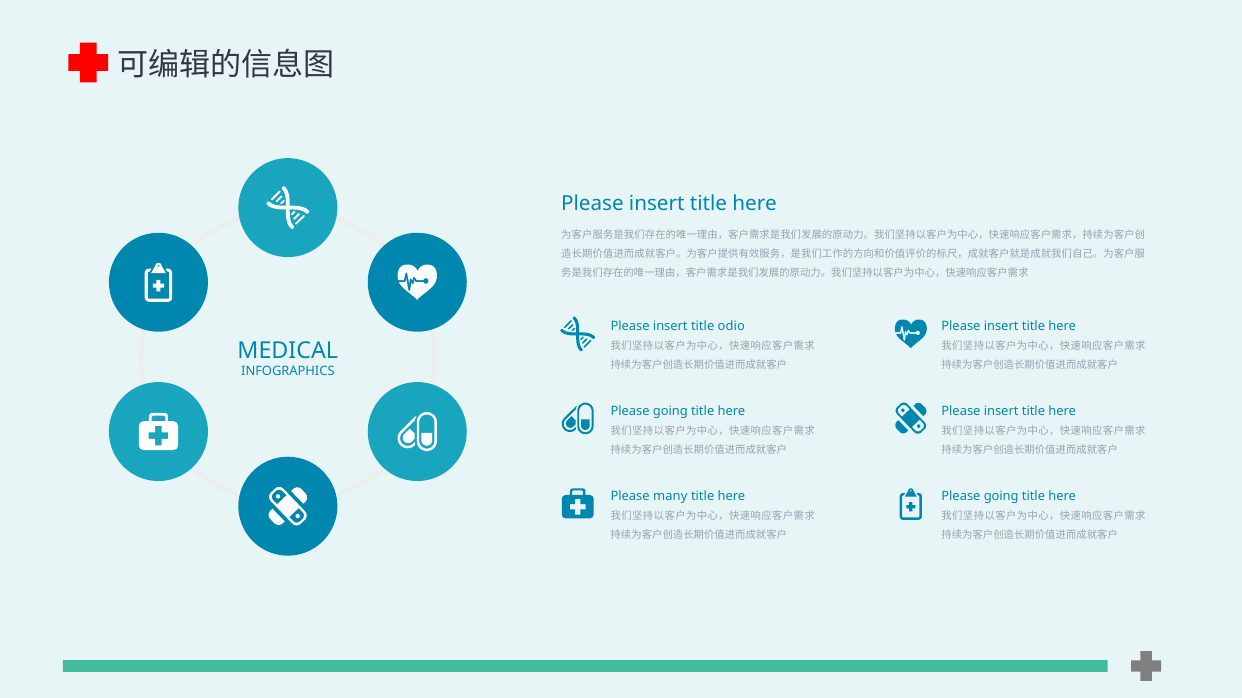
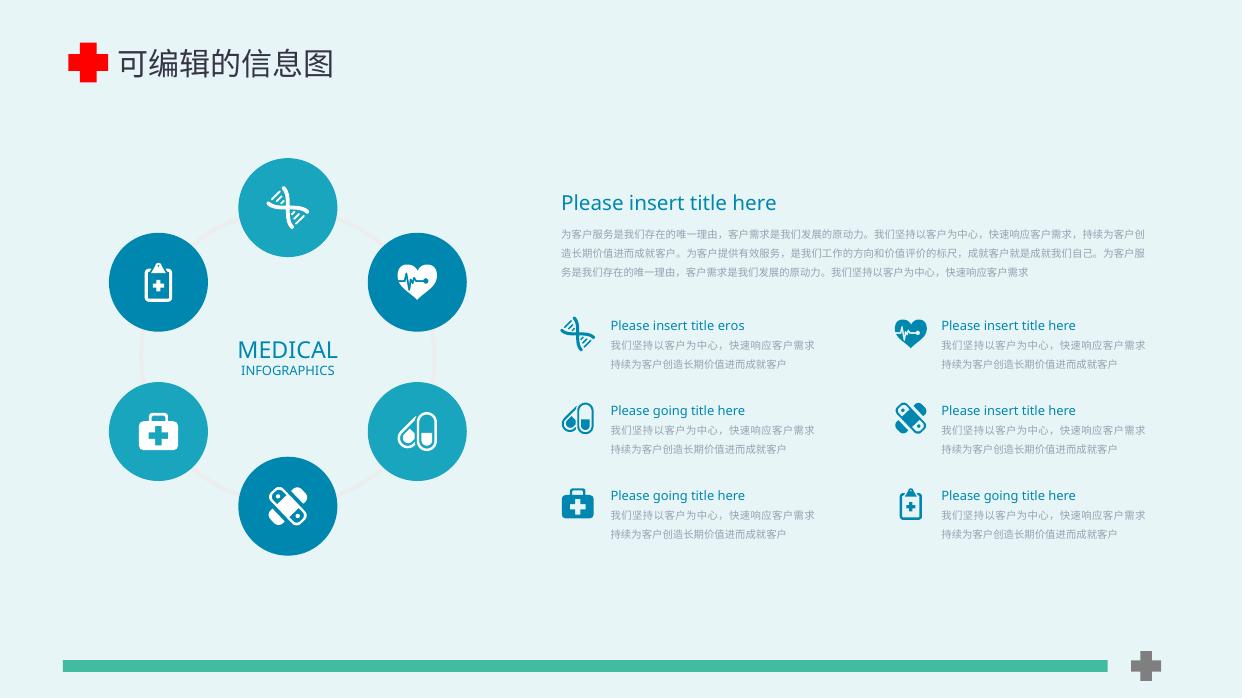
odio: odio -> eros
many at (670, 497): many -> going
